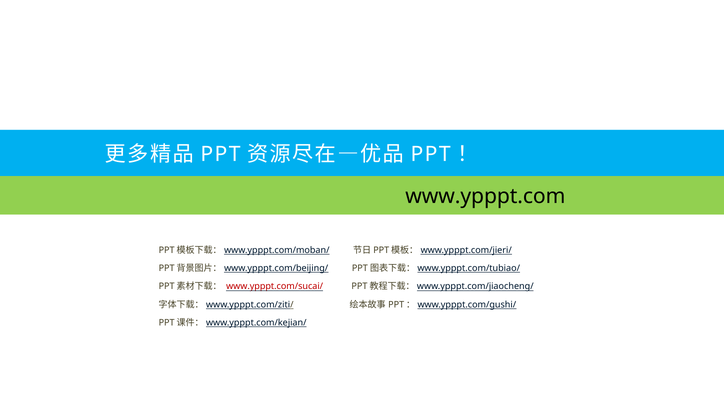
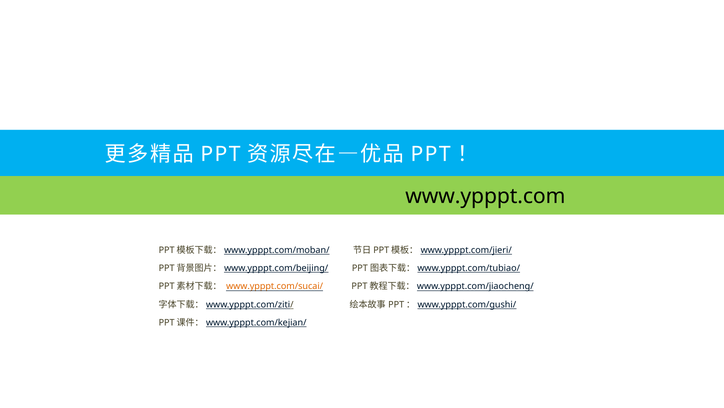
www.ypppt.com/sucai/ colour: red -> orange
